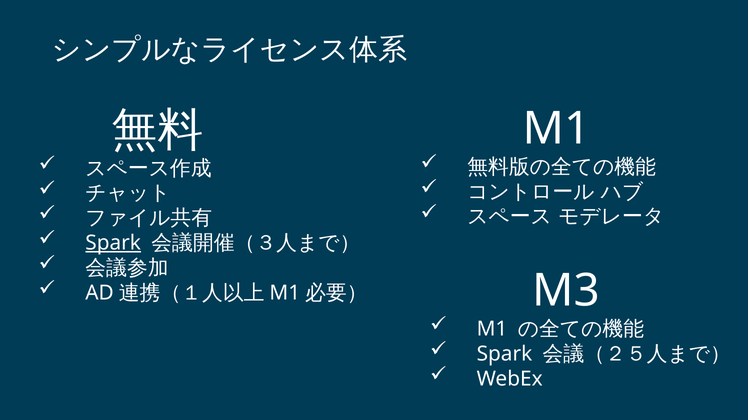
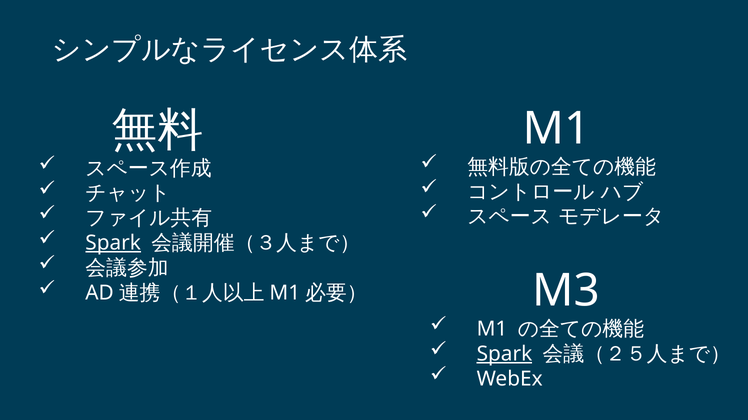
Spark at (504, 354) underline: none -> present
